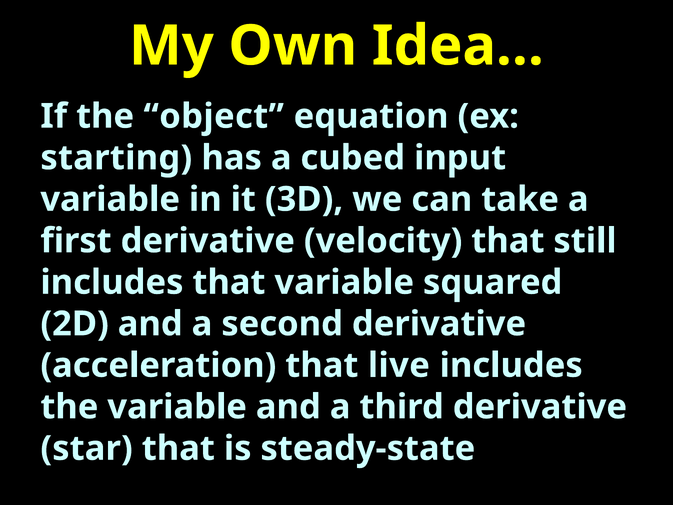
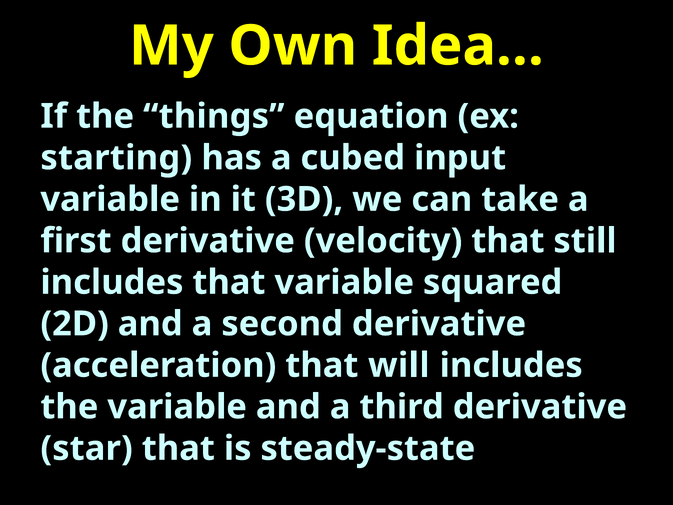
object: object -> things
live: live -> will
